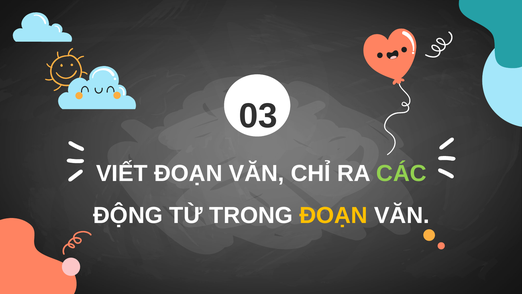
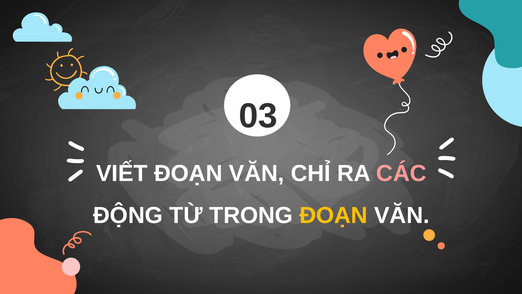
CÁC colour: light green -> pink
